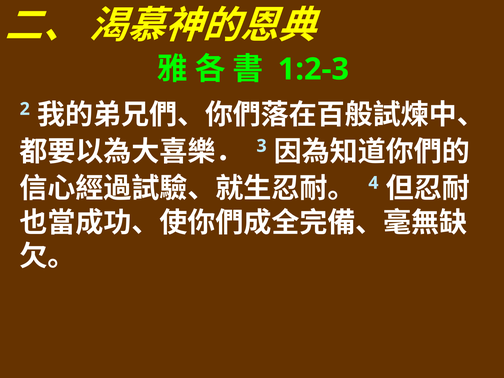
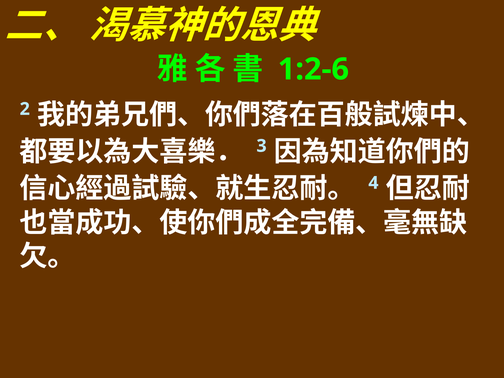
1:2-3: 1:2-3 -> 1:2-6
